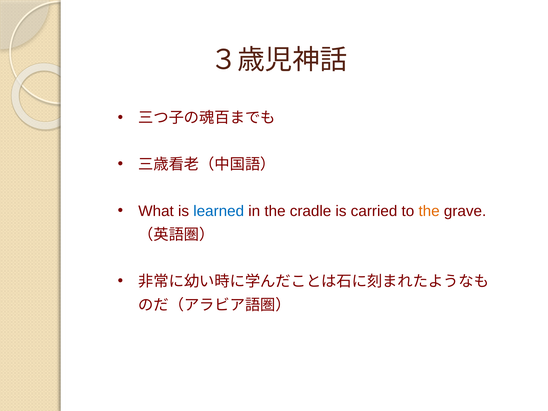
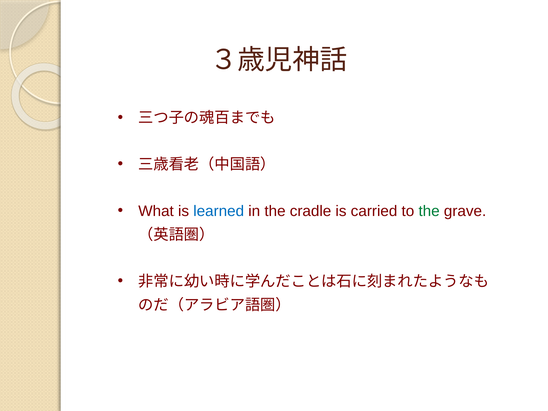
the at (429, 211) colour: orange -> green
